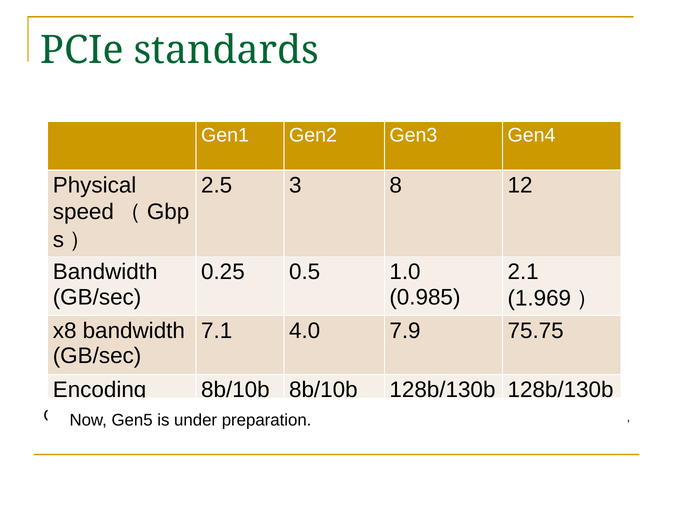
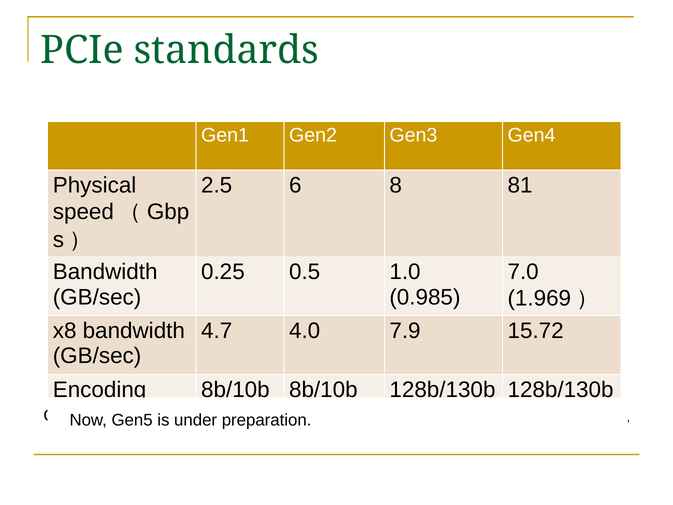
3: 3 -> 6
12: 12 -> 81
2.1: 2.1 -> 7.0
7.1: 7.1 -> 4.7
75.75: 75.75 -> 15.72
